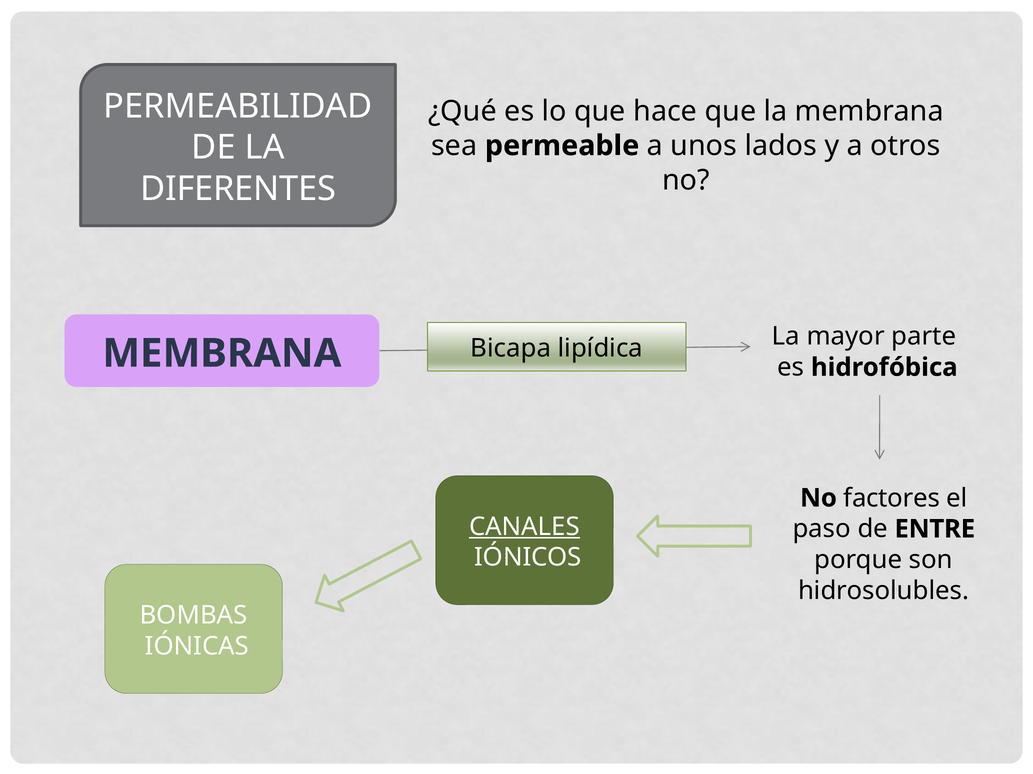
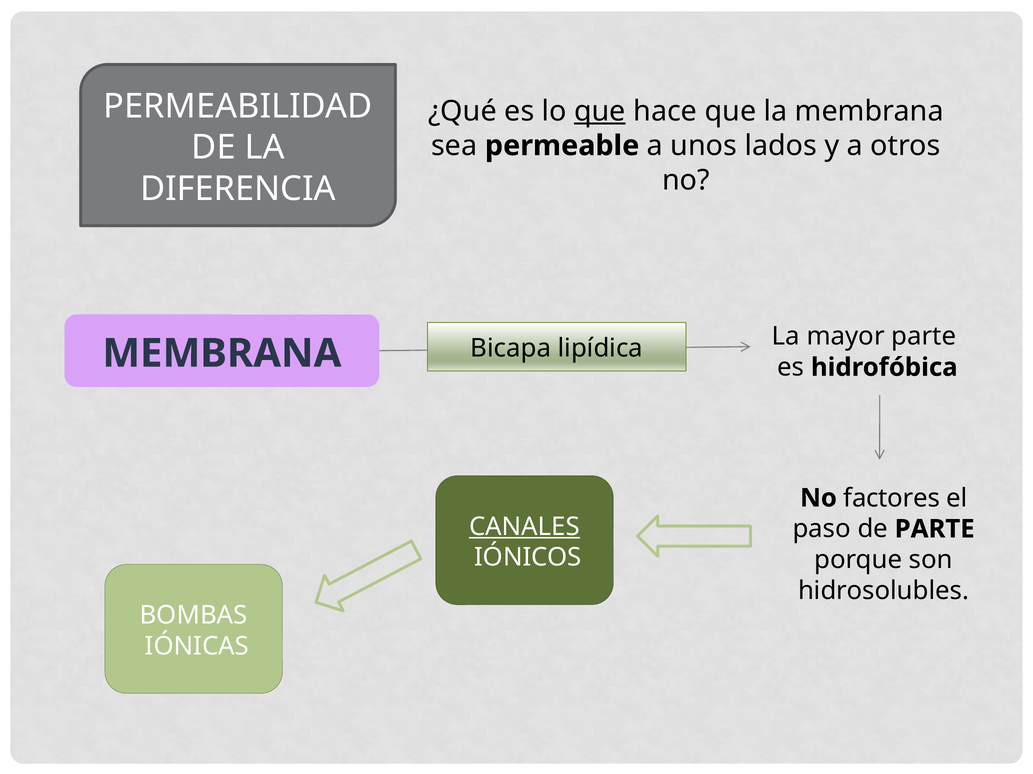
que at (600, 111) underline: none -> present
DIFERENTES: DIFERENTES -> DIFERENCIA
de ENTRE: ENTRE -> PARTE
